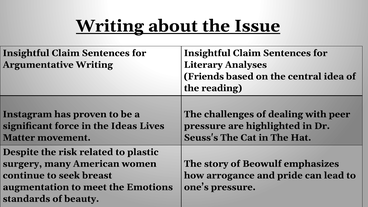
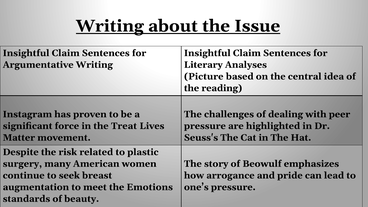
Friends: Friends -> Picture
Ideas: Ideas -> Treat
